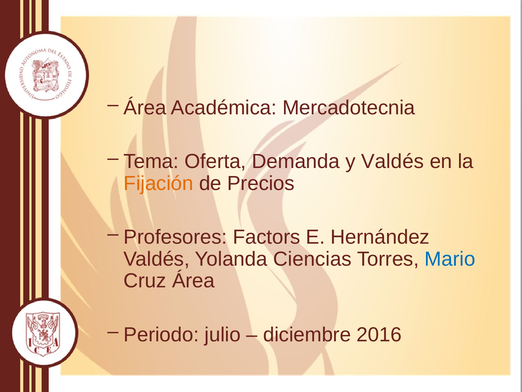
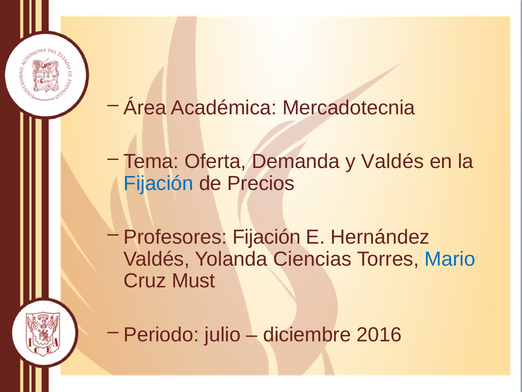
Fijación at (159, 183) colour: orange -> blue
Profesores Factors: Factors -> Fijación
Cruz Área: Área -> Must
